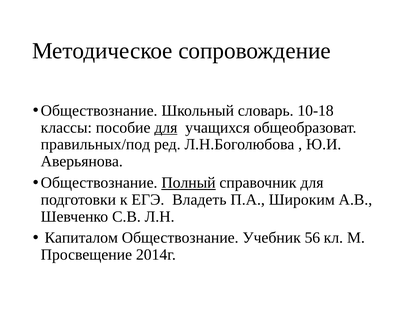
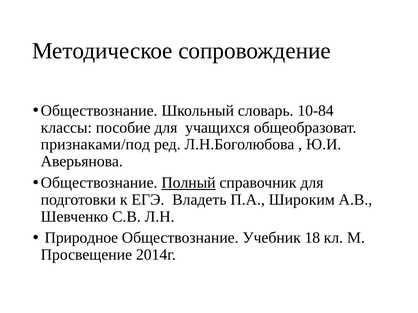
10-18: 10-18 -> 10-84
для at (166, 128) underline: present -> none
правильных/под: правильных/под -> признаками/под
Капиталом: Капиталом -> Природное
56: 56 -> 18
